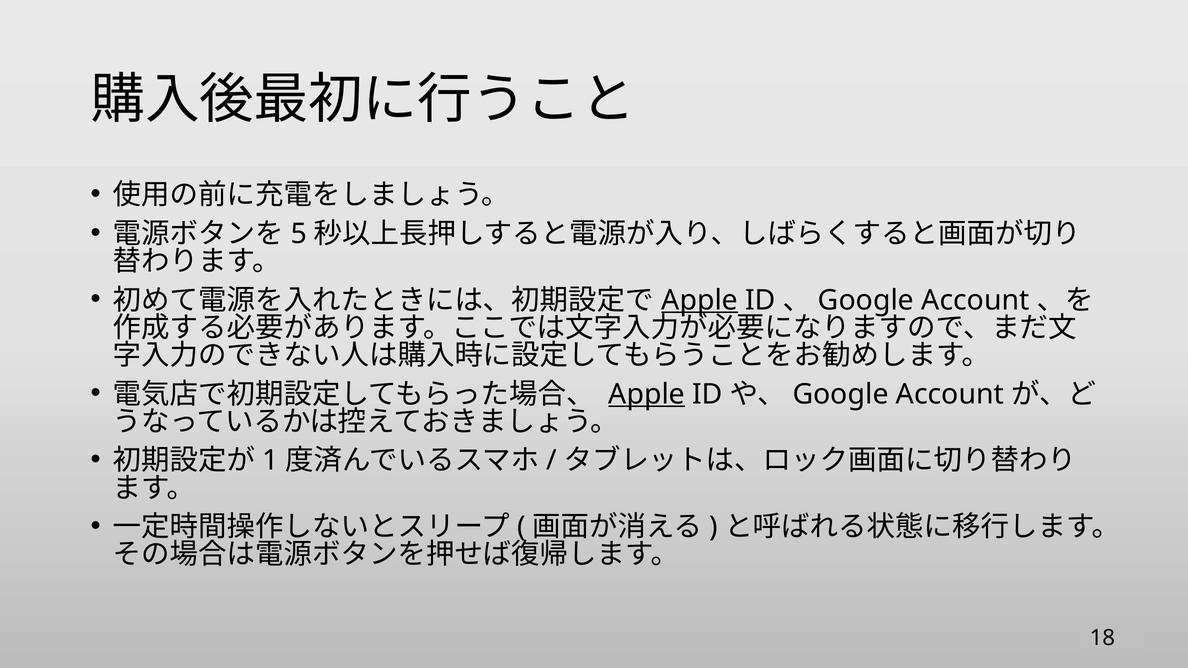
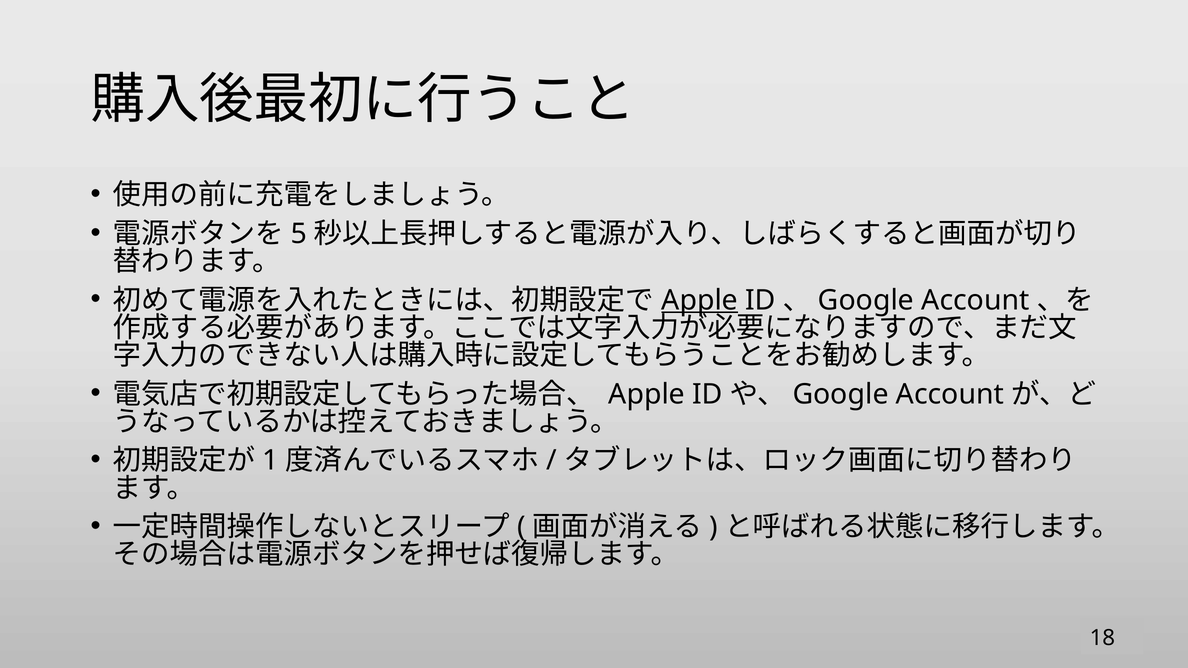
Apple at (647, 394) underline: present -> none
